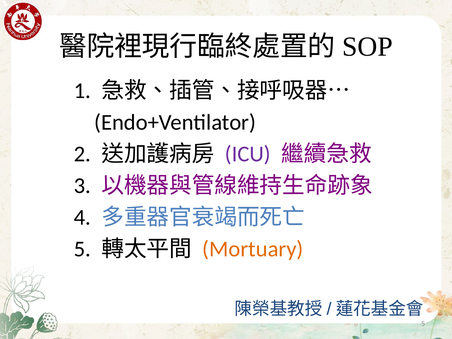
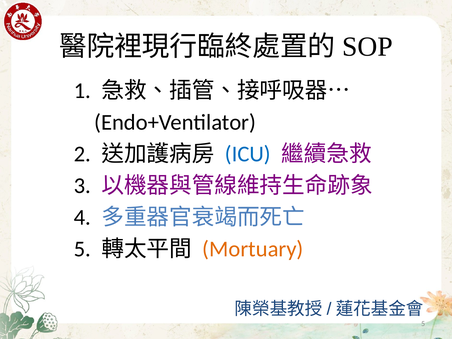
ICU colour: purple -> blue
